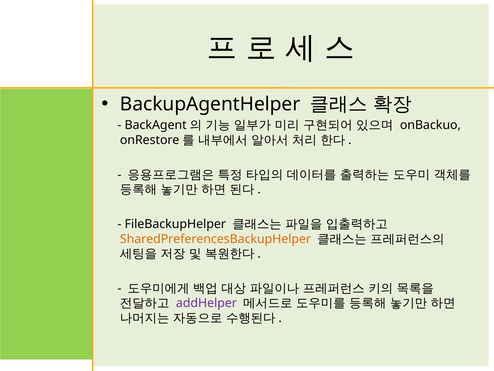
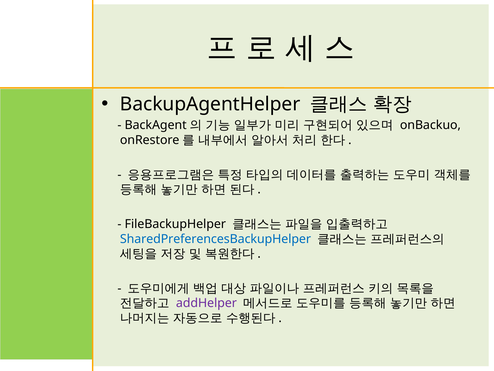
SharedPreferencesBackupHelper colour: orange -> blue
